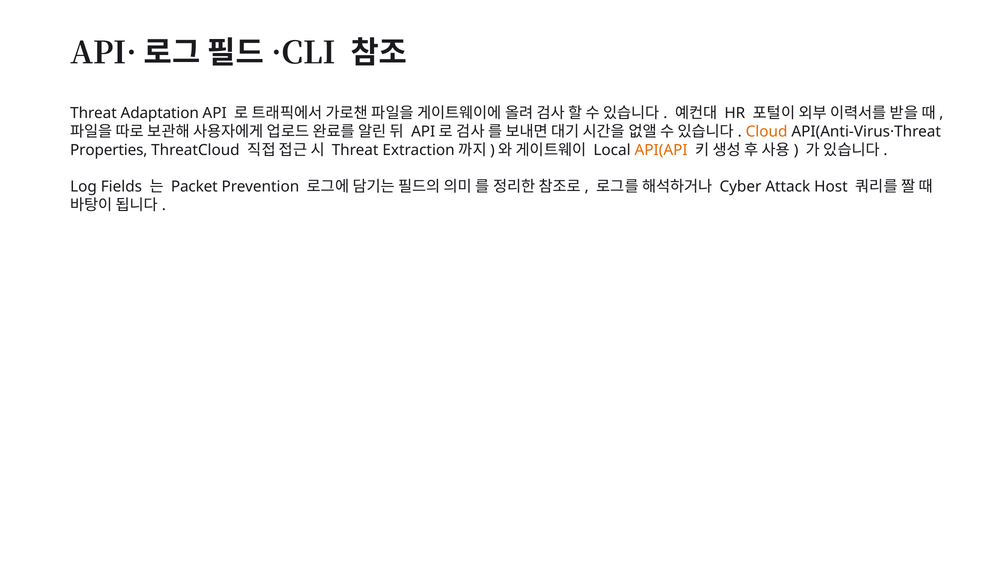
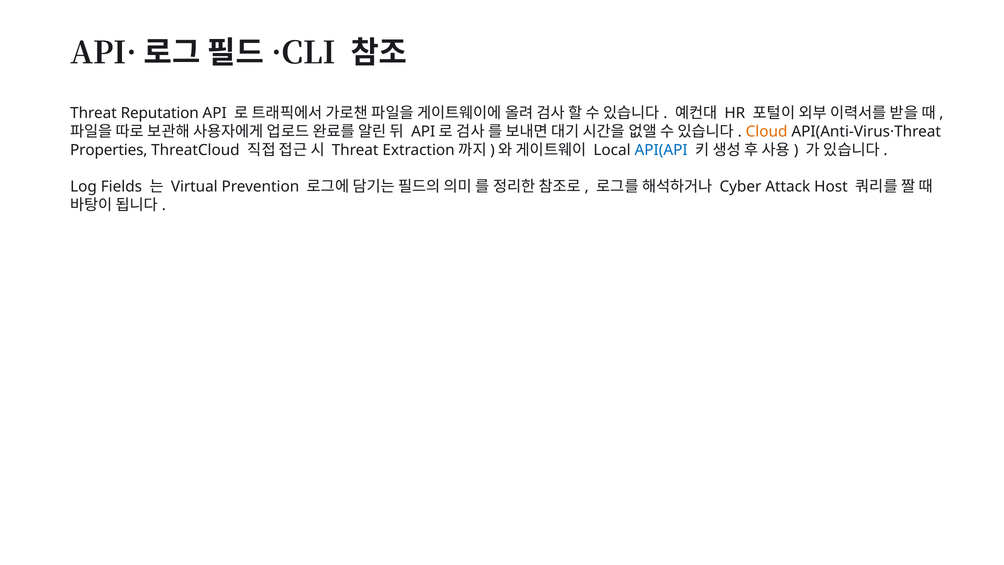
Adaptation: Adaptation -> Reputation
API(API colour: orange -> blue
Packet: Packet -> Virtual
